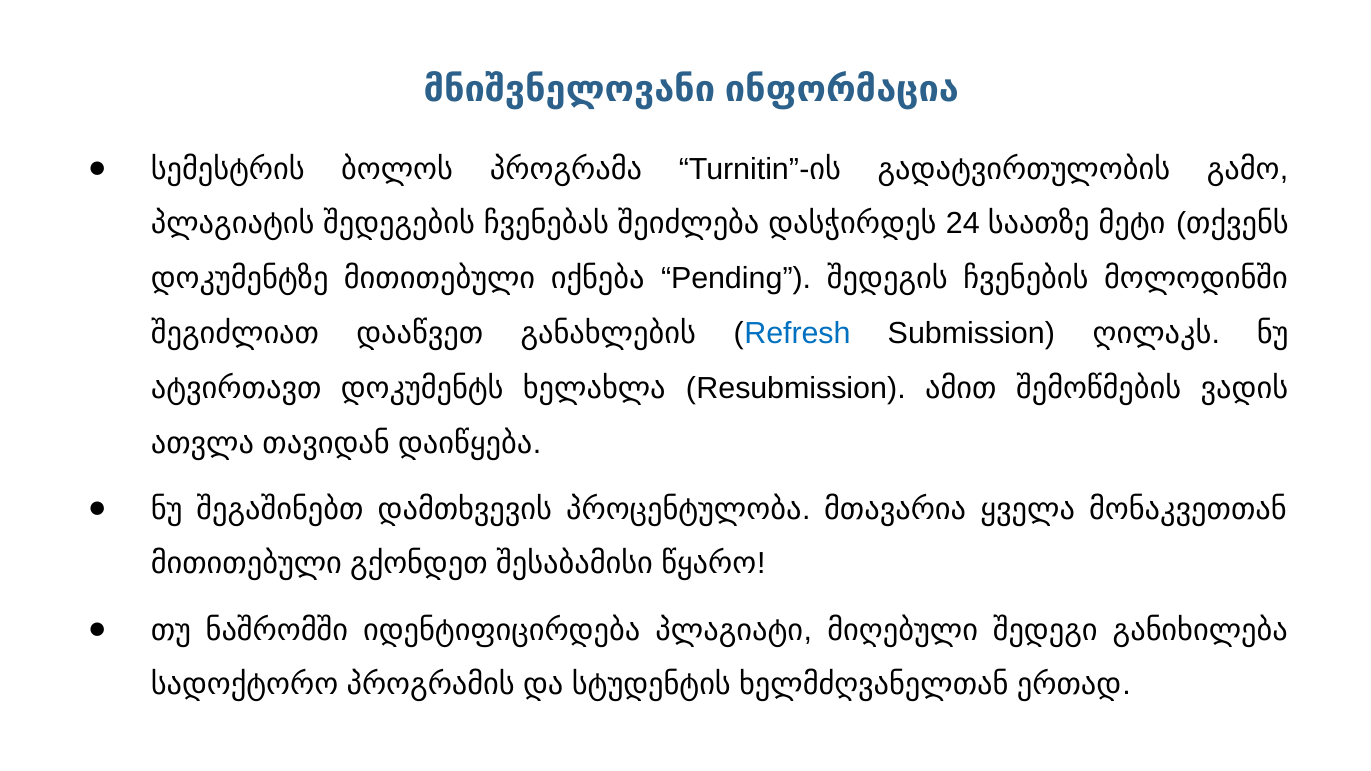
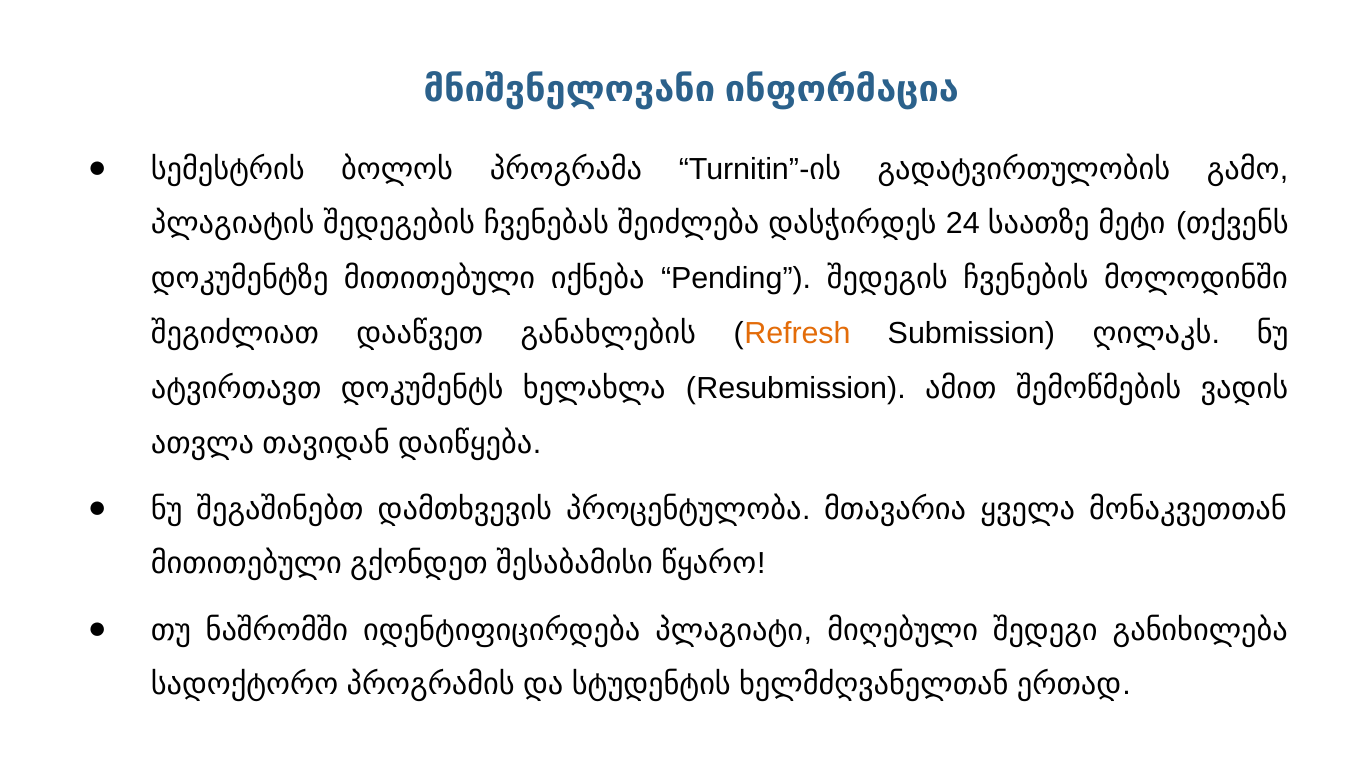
Refresh colour: blue -> orange
